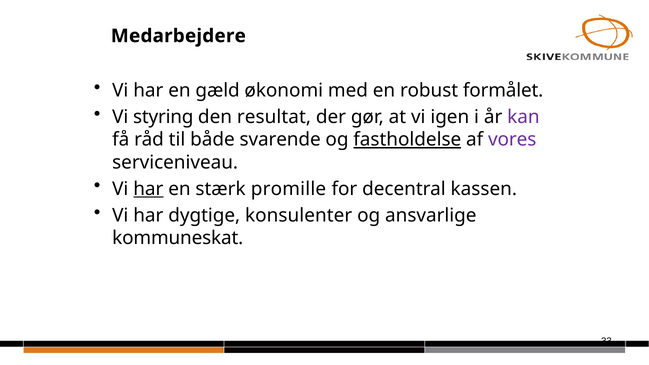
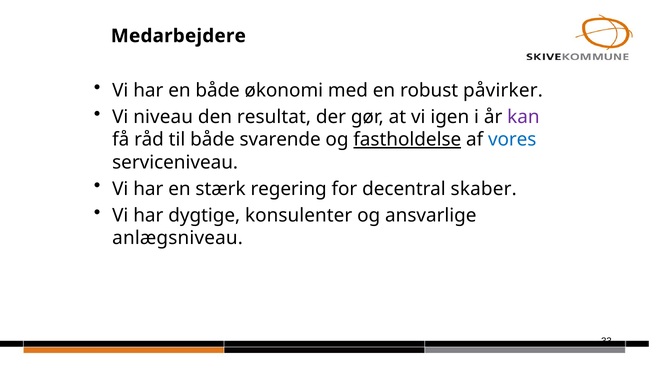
en gæld: gæld -> både
formålet: formålet -> påvirker
styring: styring -> niveau
vores colour: purple -> blue
har at (148, 189) underline: present -> none
promille: promille -> regering
kassen: kassen -> skaber
kommuneskat: kommuneskat -> anlægsniveau
